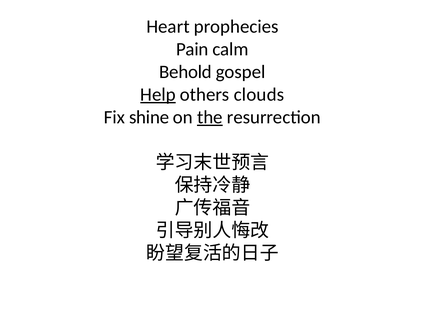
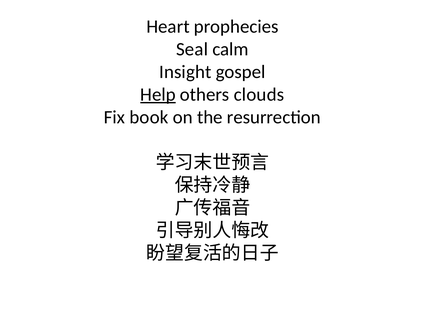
Pain: Pain -> Seal
Behold: Behold -> Insight
shine: shine -> book
the underline: present -> none
